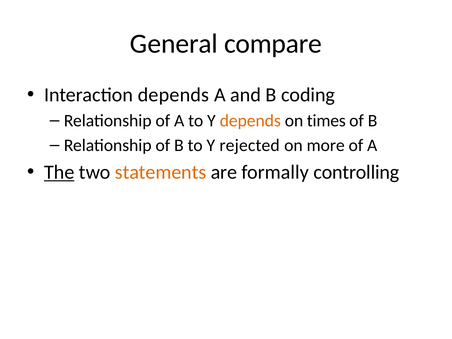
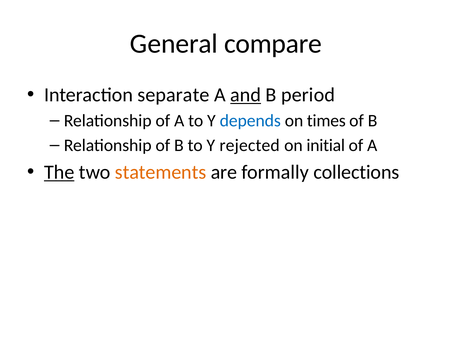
Interaction depends: depends -> separate
and underline: none -> present
coding: coding -> period
depends at (250, 121) colour: orange -> blue
more: more -> initial
controlling: controlling -> collections
